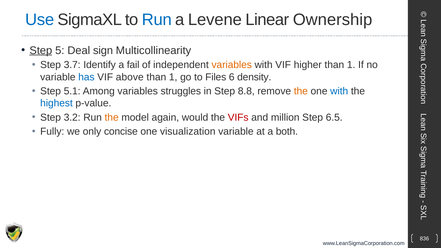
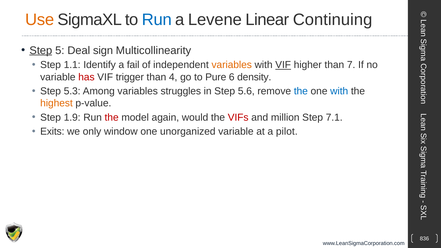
Use colour: blue -> orange
Ownership: Ownership -> Continuing
3.7: 3.7 -> 1.1
VIF at (283, 65) underline: none -> present
higher than 1: 1 -> 7
has colour: blue -> red
above: above -> trigger
1 at (173, 77): 1 -> 4
Files: Files -> Pure
5.1: 5.1 -> 5.3
8.8: 8.8 -> 5.6
the at (301, 91) colour: orange -> blue
highest colour: blue -> orange
3.2: 3.2 -> 1.9
the at (112, 117) colour: orange -> red
6.5: 6.5 -> 7.1
Fully: Fully -> Exits
concise: concise -> window
visualization: visualization -> unorganized
both: both -> pilot
